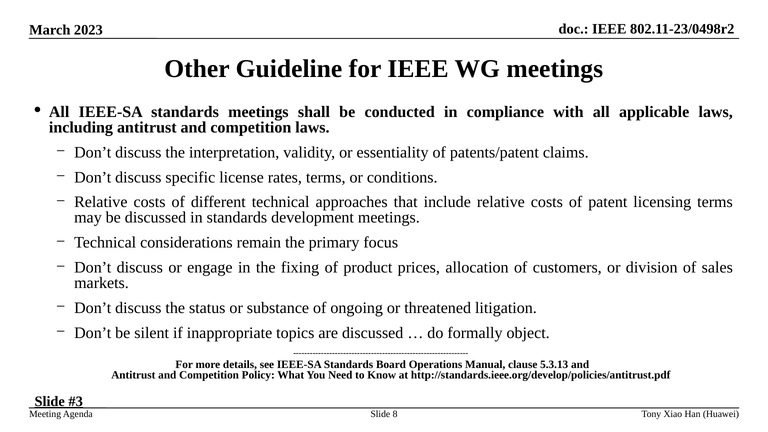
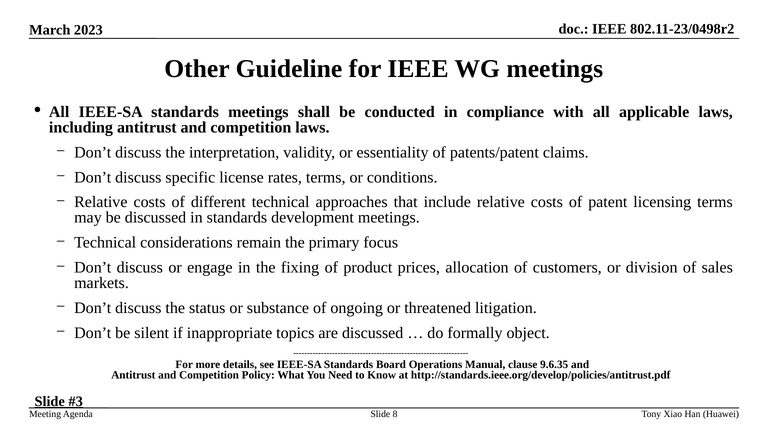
5.3.13: 5.3.13 -> 9.6.35
